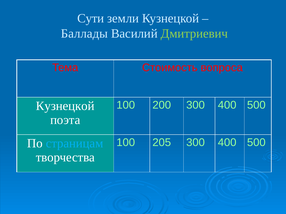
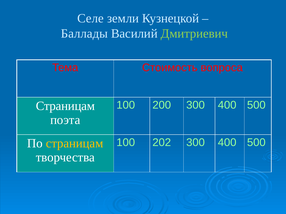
Сути: Сути -> Селе
Кузнецкой at (65, 106): Кузнецкой -> Страницам
205: 205 -> 202
страницам at (75, 144) colour: light blue -> yellow
